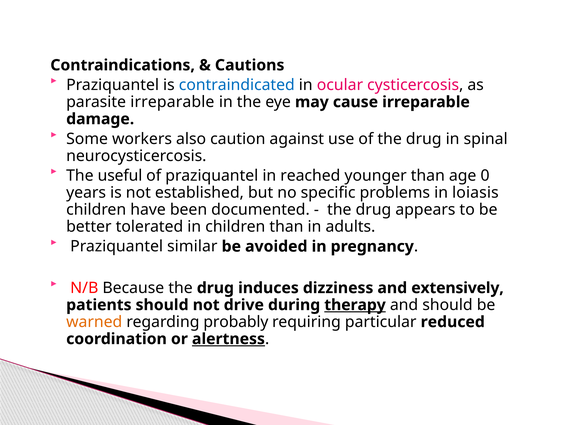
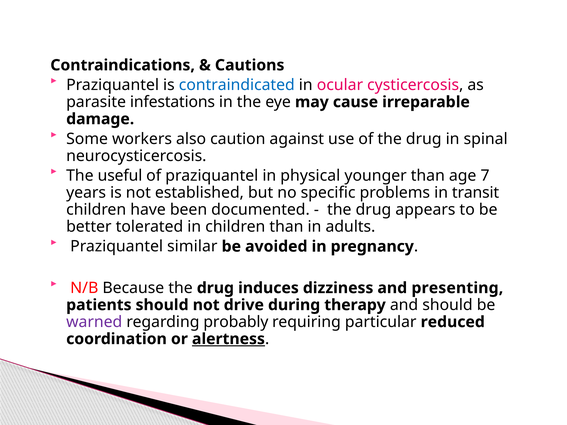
parasite irreparable: irreparable -> infestations
reached: reached -> physical
0: 0 -> 7
loiasis: loiasis -> transit
extensively: extensively -> presenting
therapy underline: present -> none
warned colour: orange -> purple
